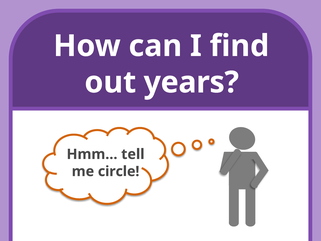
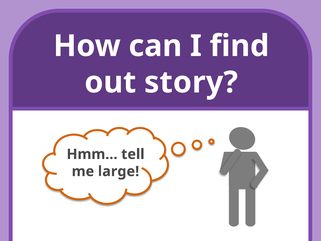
years: years -> story
circle: circle -> large
